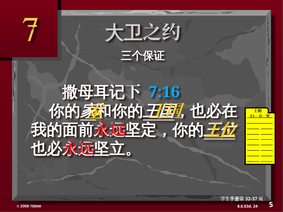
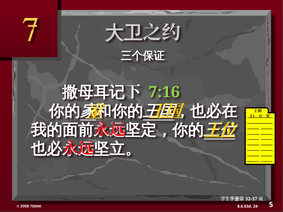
7:16 colour: light blue -> light green
